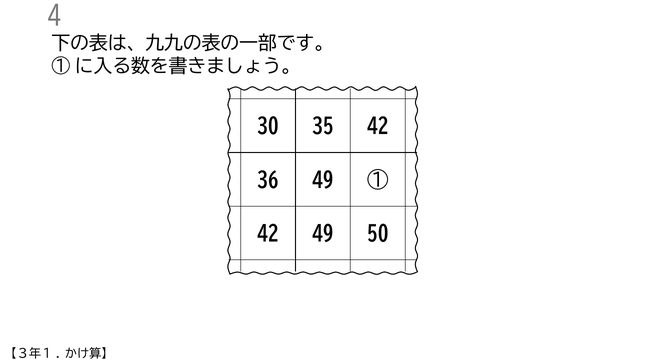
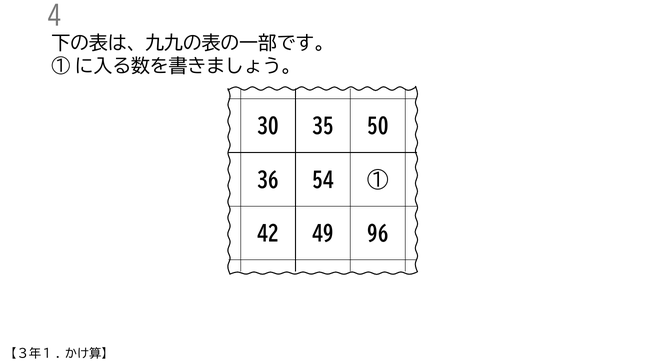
35 42: 42 -> 50
36 49: 49 -> 54
50: 50 -> 96
